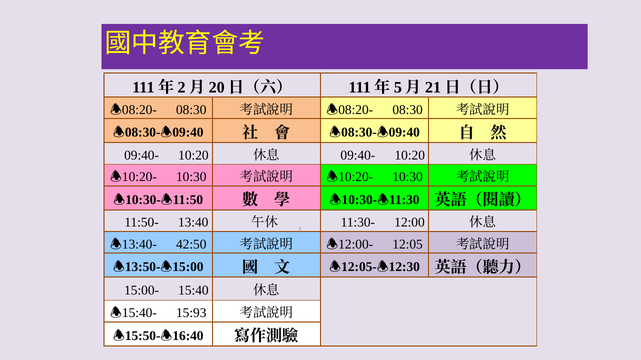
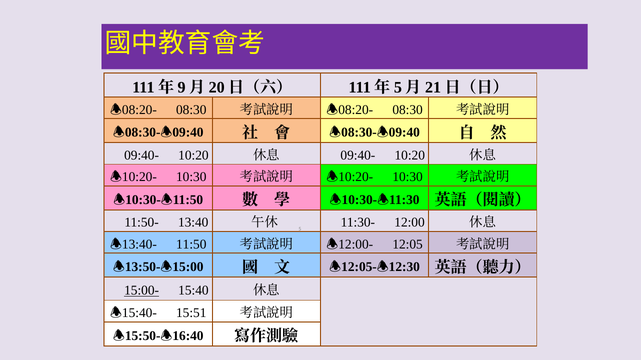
2: 2 -> 9
42:50 at (191, 245): 42:50 -> 11:50
15:00- underline: none -> present
15:93: 15:93 -> 15:51
